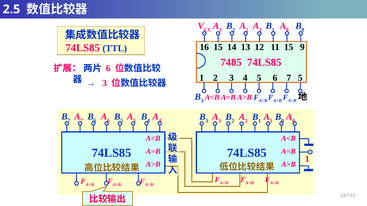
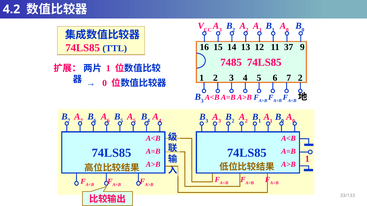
2.5: 2.5 -> 4.2
11 15: 15 -> 37
6 at (108, 69): 6 -> 1
7 5: 5 -> 2
3 at (105, 83): 3 -> 0
